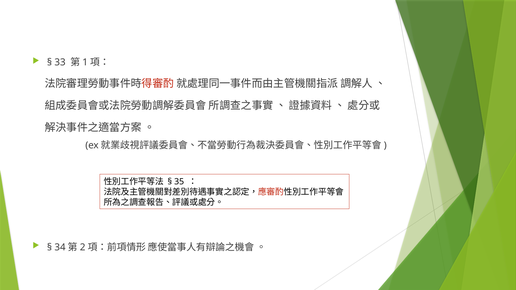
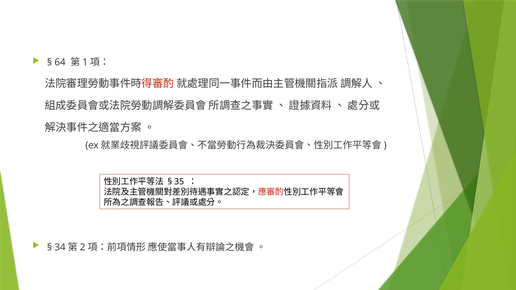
33: 33 -> 64
